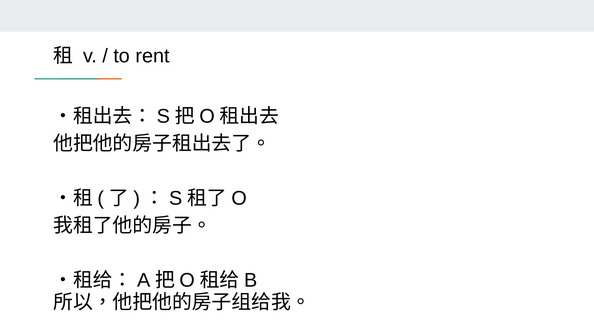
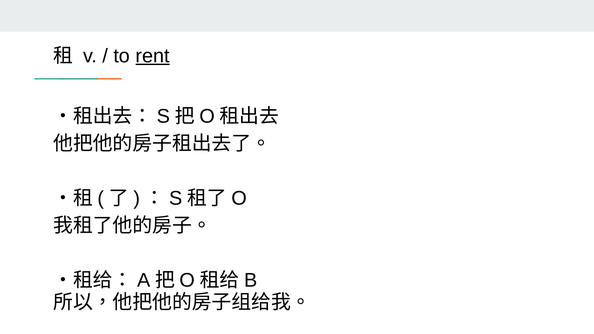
rent underline: none -> present
